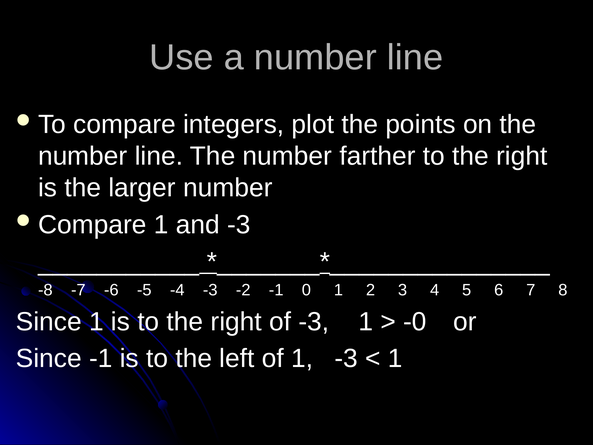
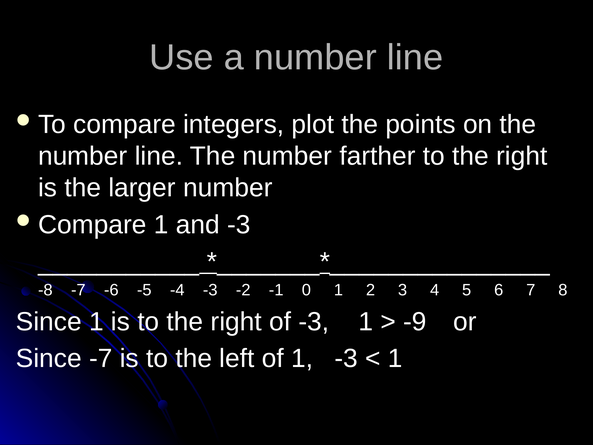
-0: -0 -> -9
Since -1: -1 -> -7
